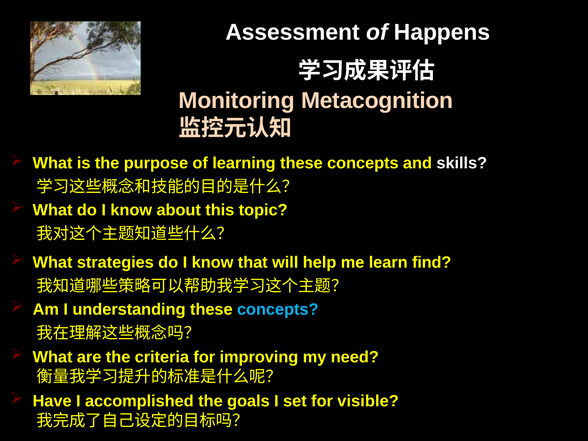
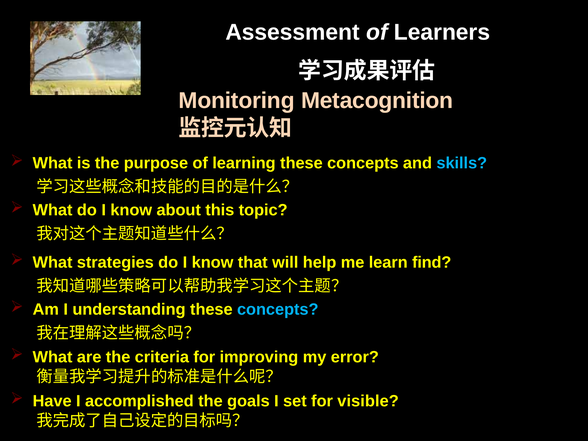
Happens: Happens -> Learners
skills colour: white -> light blue
need: need -> error
